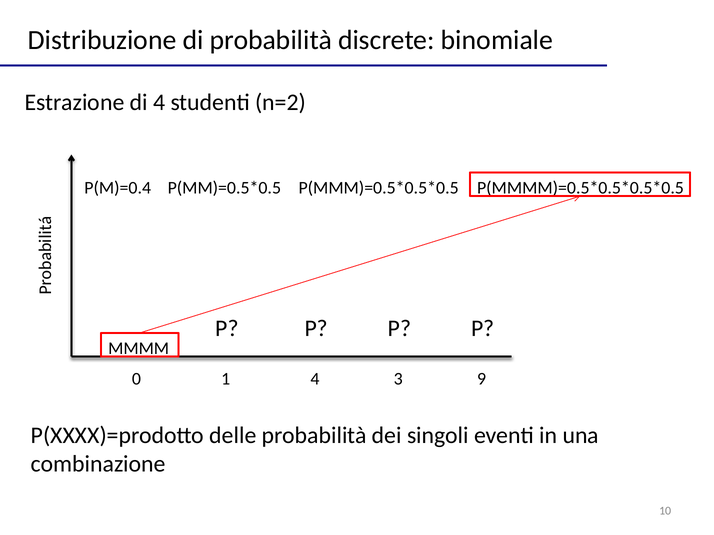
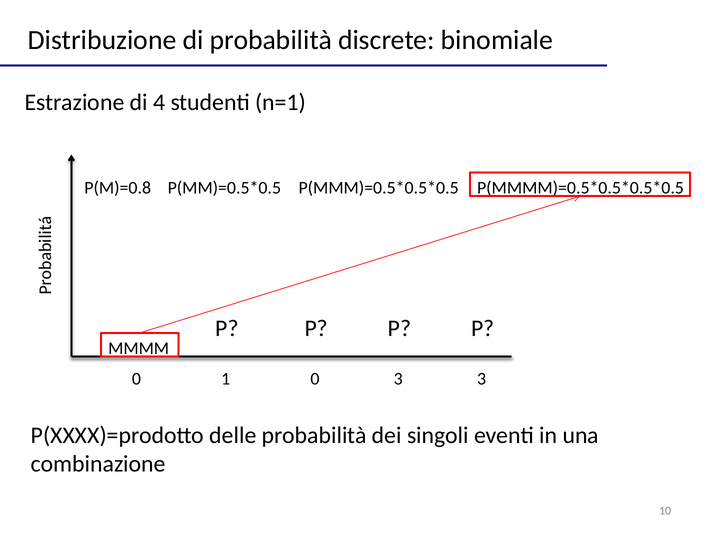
n=2: n=2 -> n=1
P(M)=0.4: P(M)=0.4 -> P(M)=0.8
1 4: 4 -> 0
3 9: 9 -> 3
